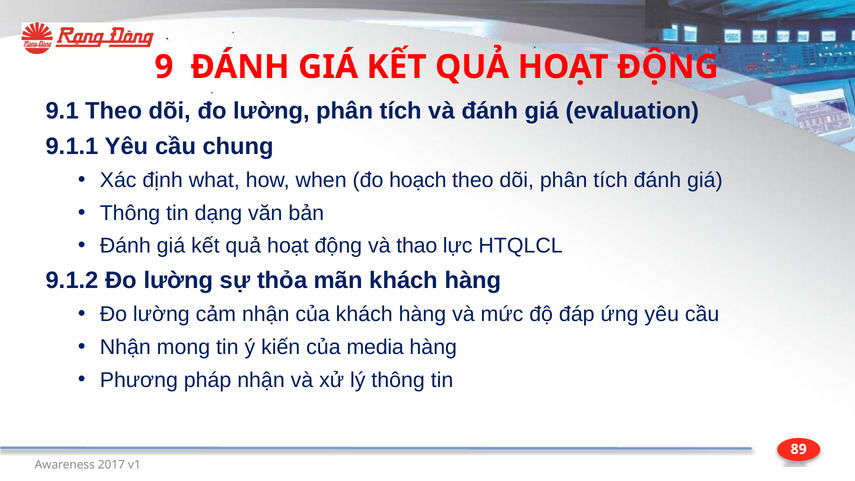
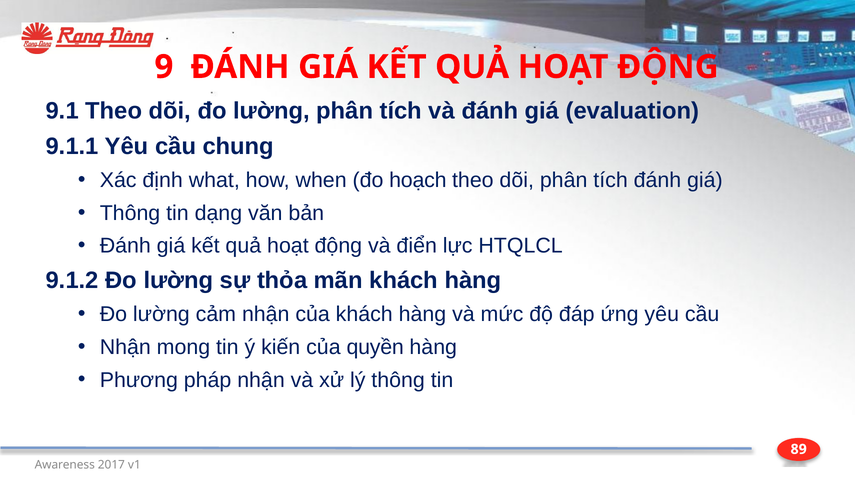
thao: thao -> điển
media: media -> quyền
